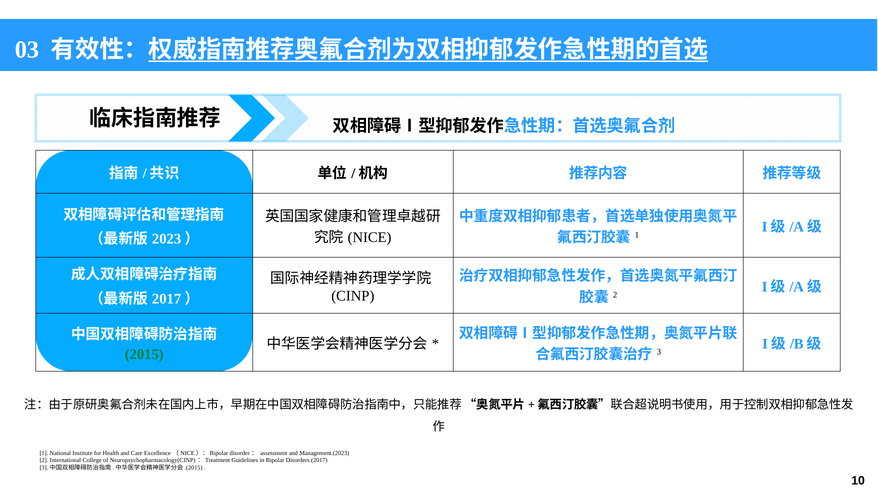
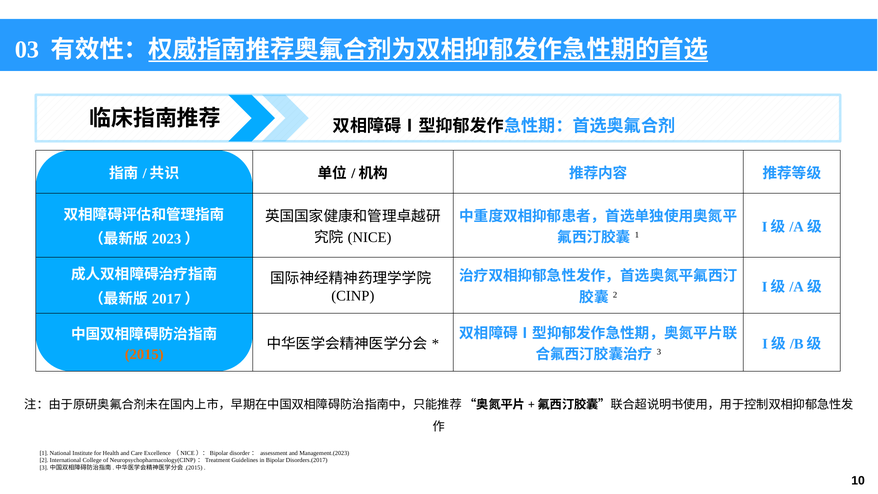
2015 colour: green -> orange
